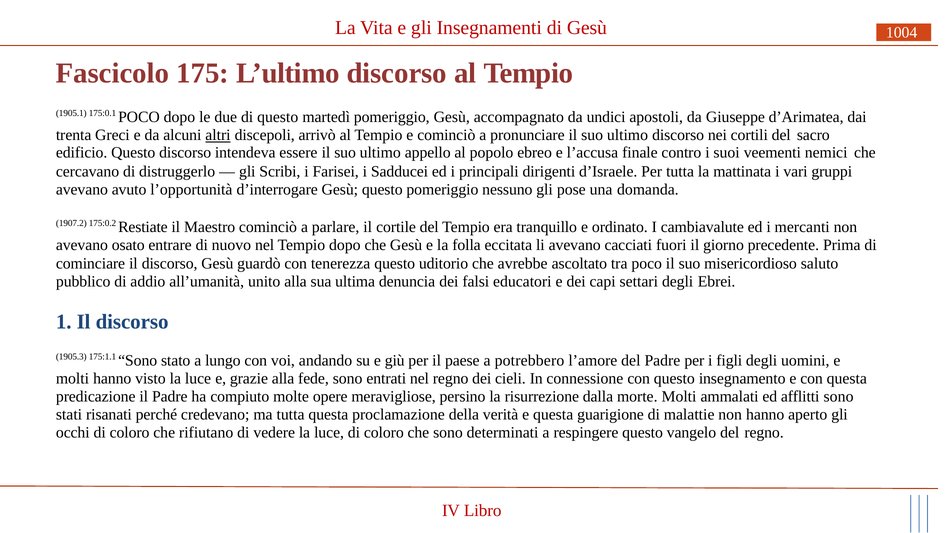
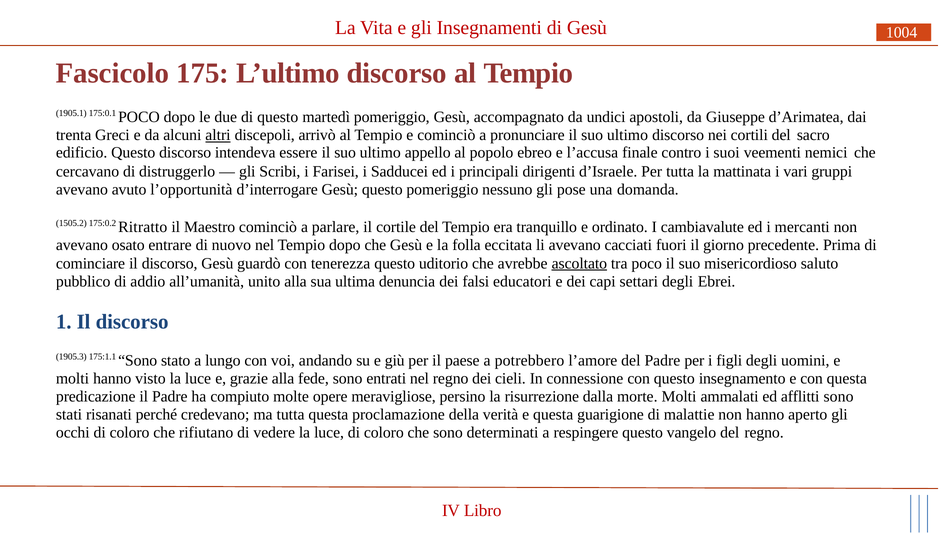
1907.2: 1907.2 -> 1505.2
Restiate: Restiate -> Ritratto
ascoltato underline: none -> present
